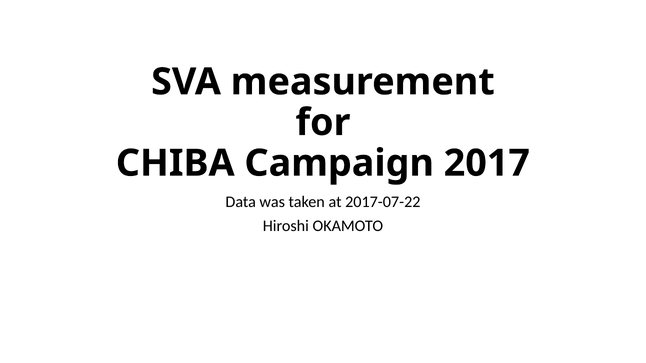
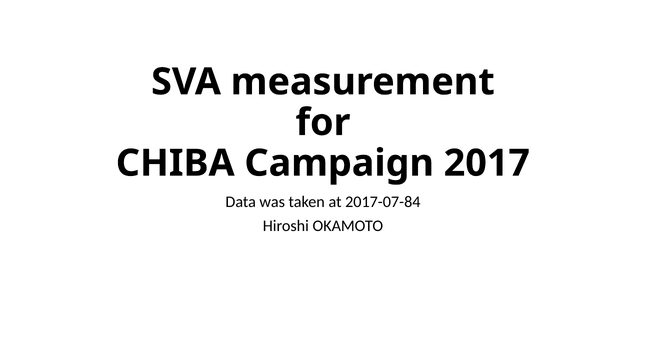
2017-07-22: 2017-07-22 -> 2017-07-84
